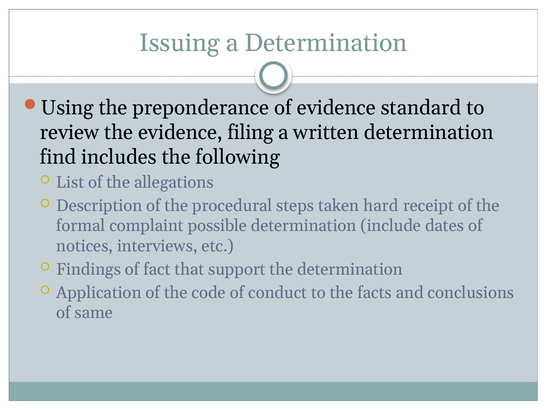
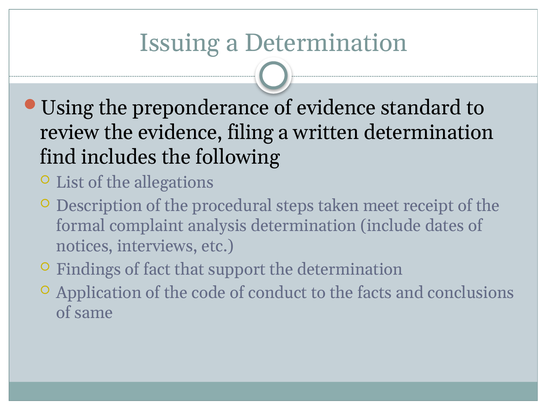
hard: hard -> meet
possible: possible -> analysis
